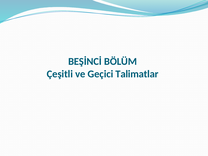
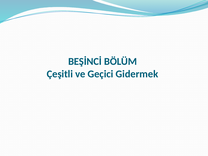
Talimatlar: Talimatlar -> Gidermek
